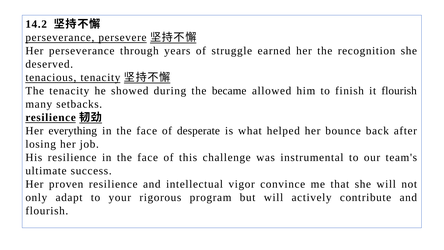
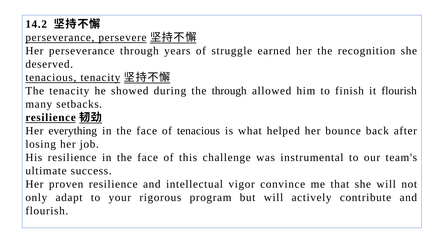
the became: became -> through
of desperate: desperate -> tenacious
